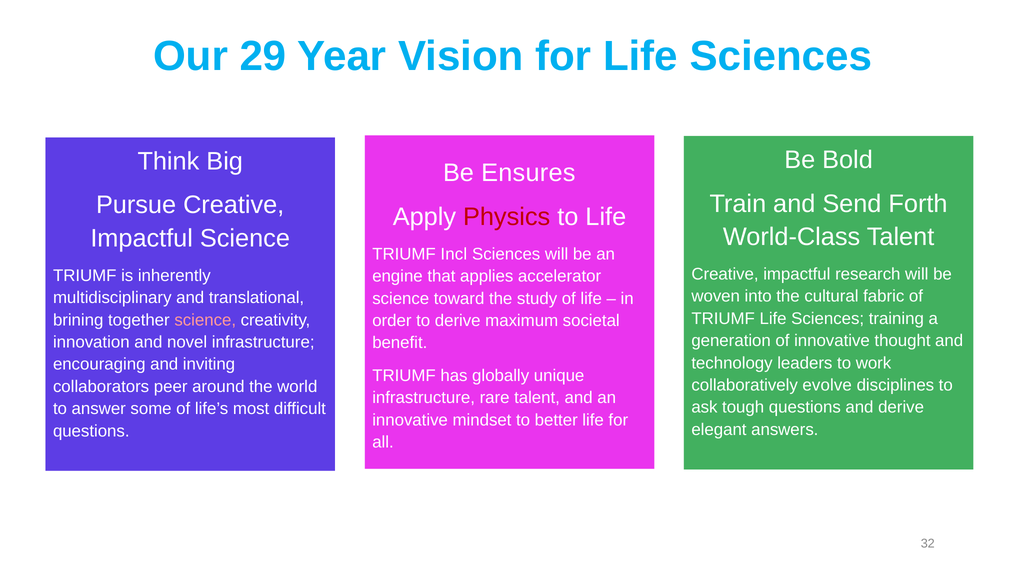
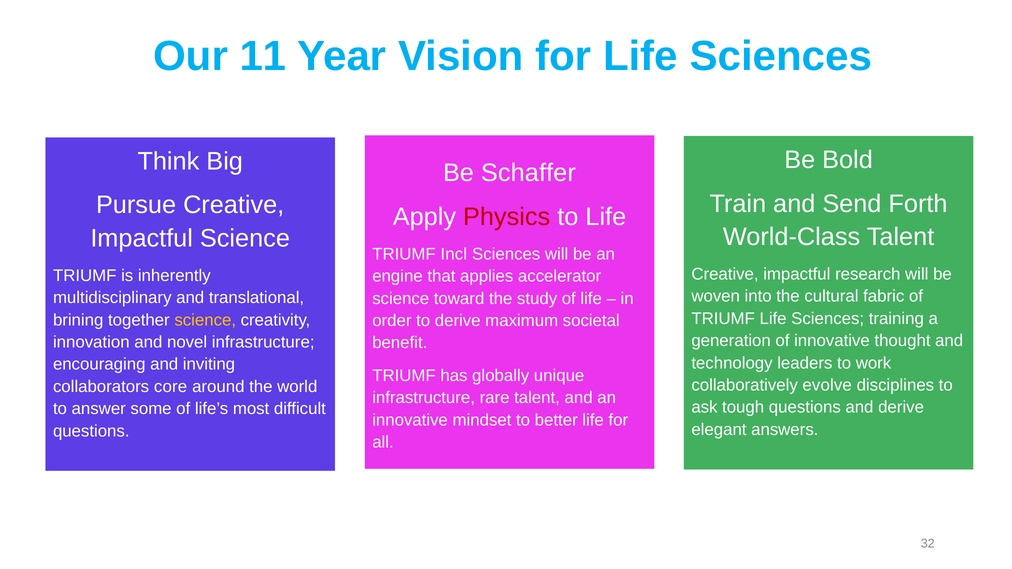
29: 29 -> 11
Ensures: Ensures -> Schaffer
science at (205, 320) colour: pink -> yellow
peer: peer -> core
